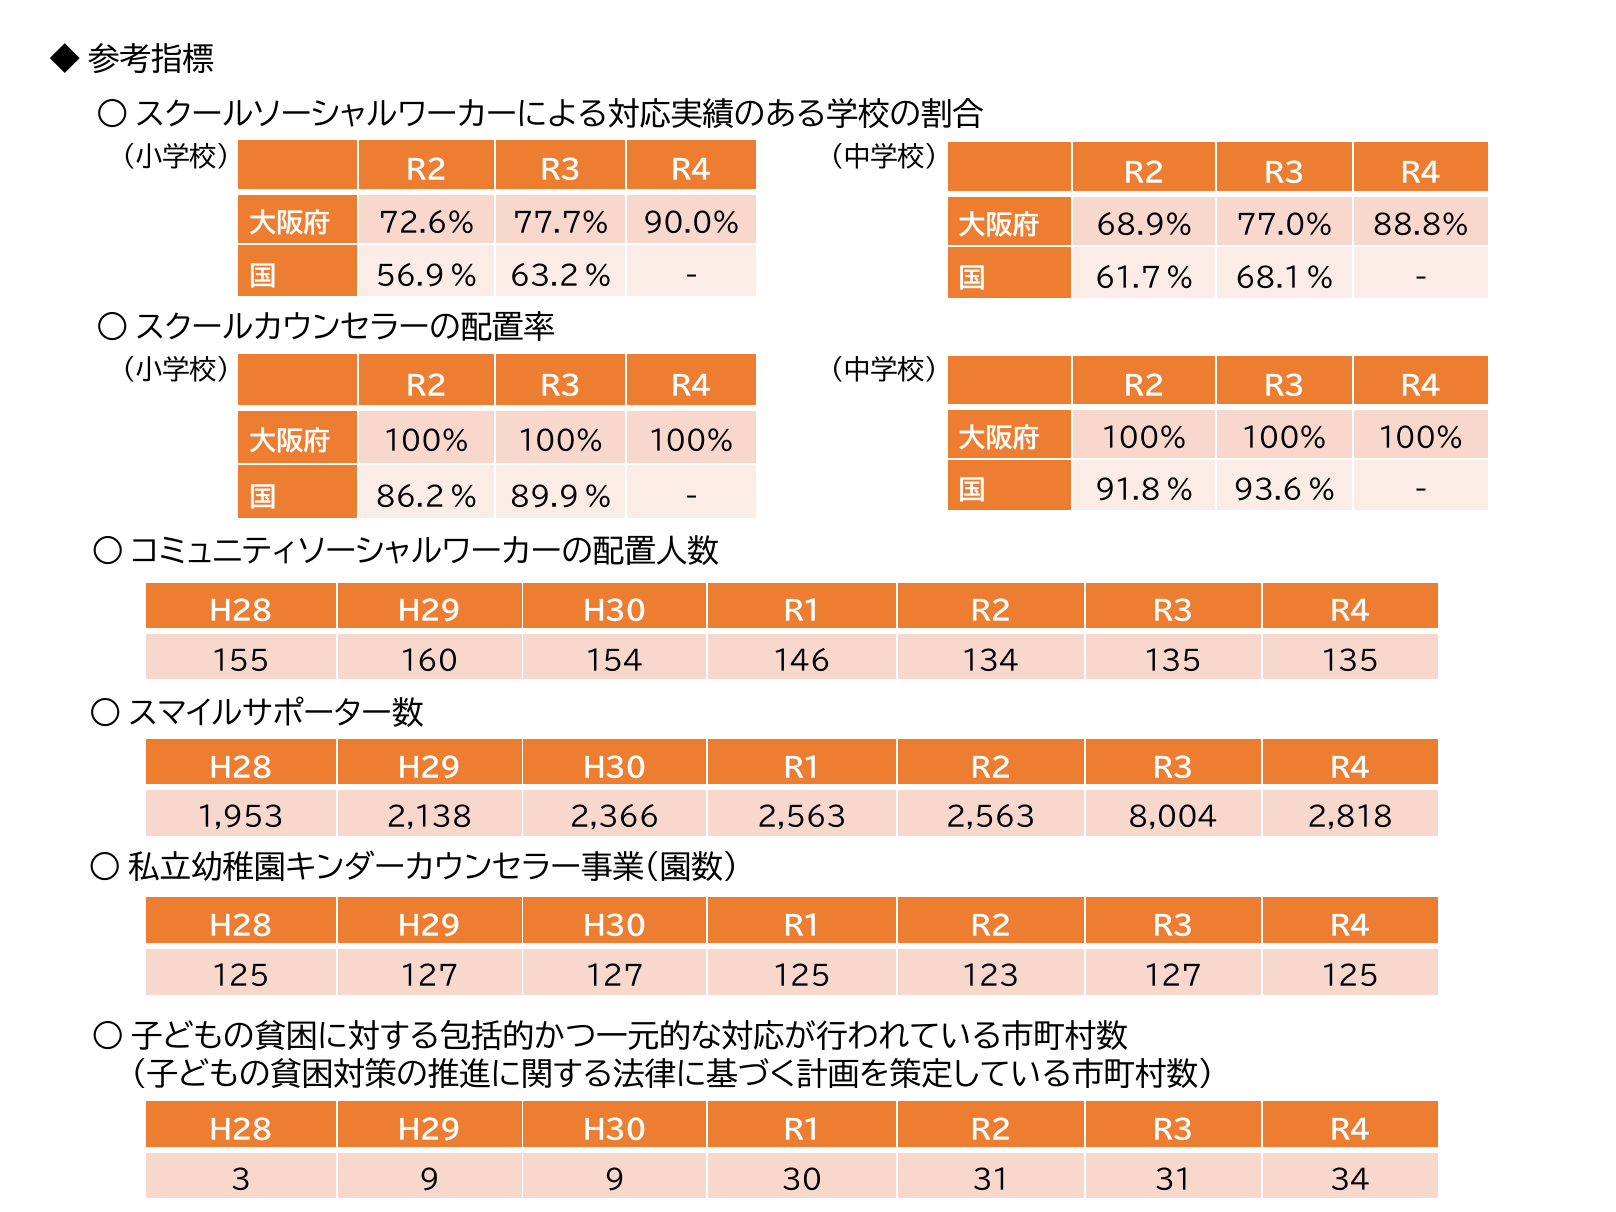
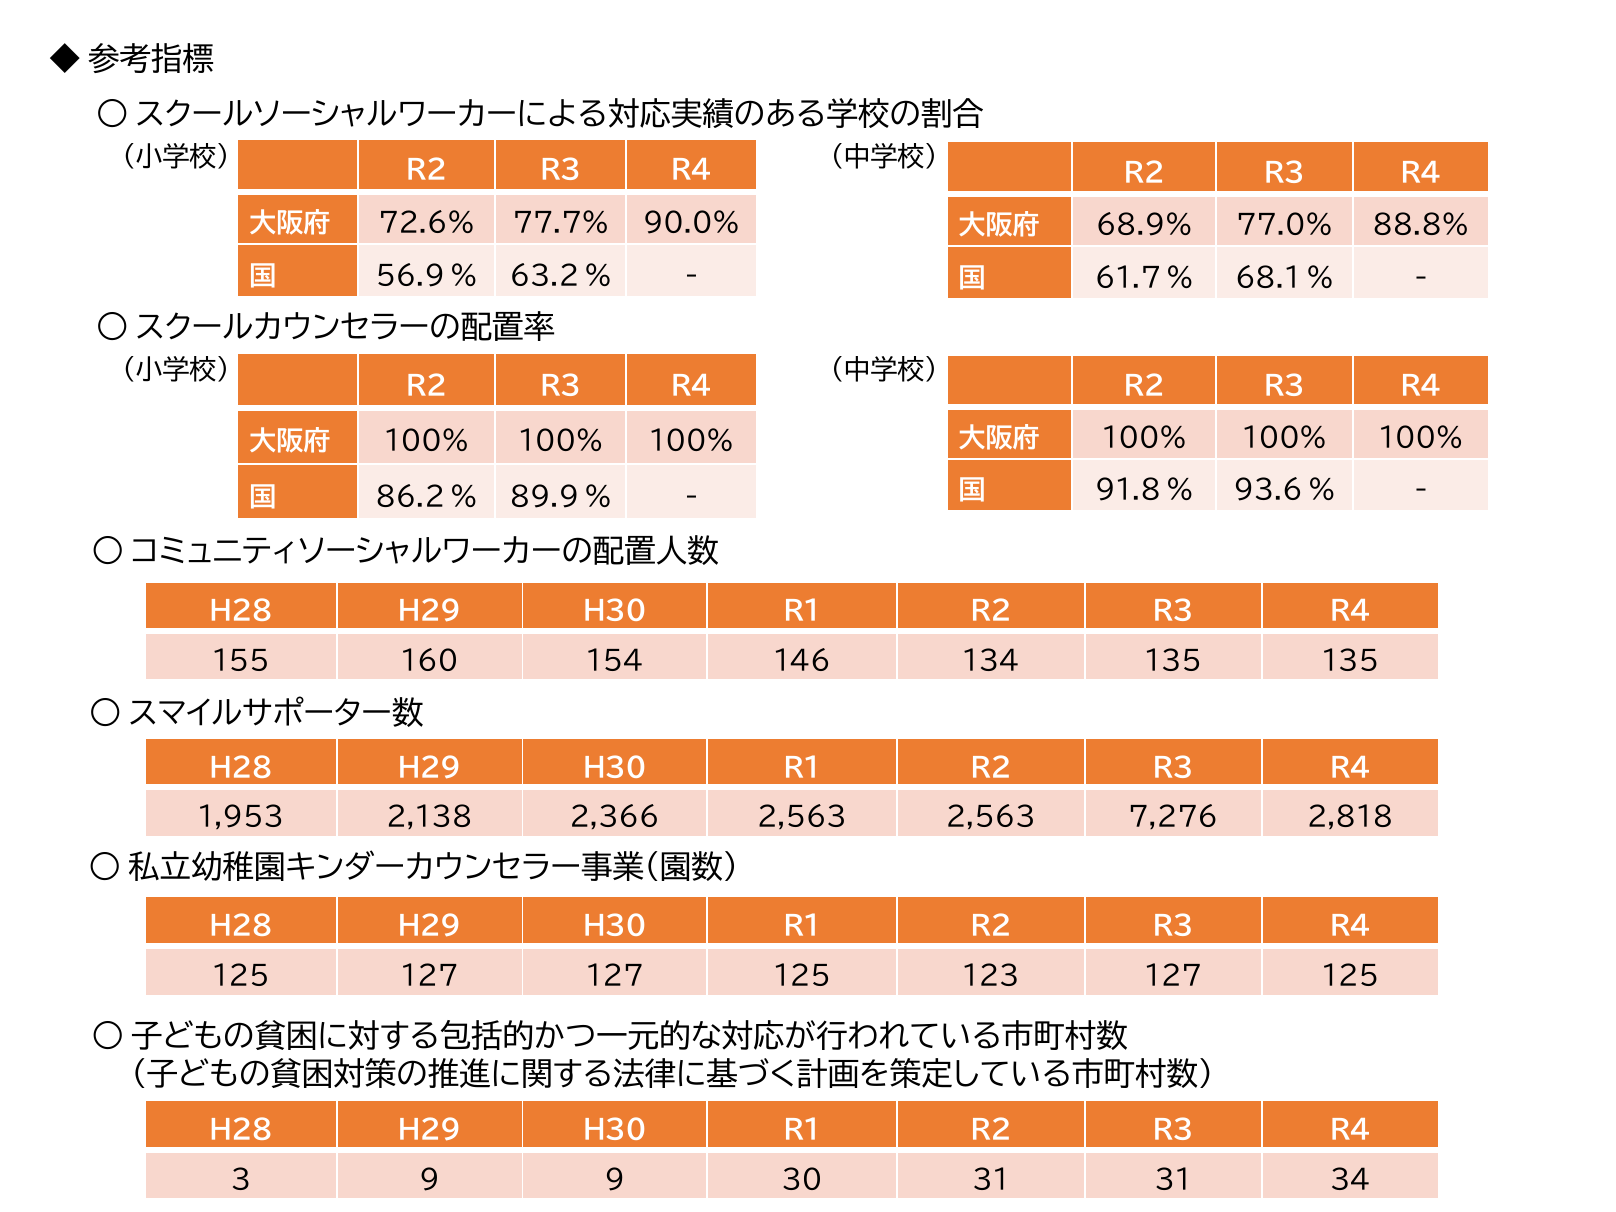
8,004: 8,004 -> 7,276
